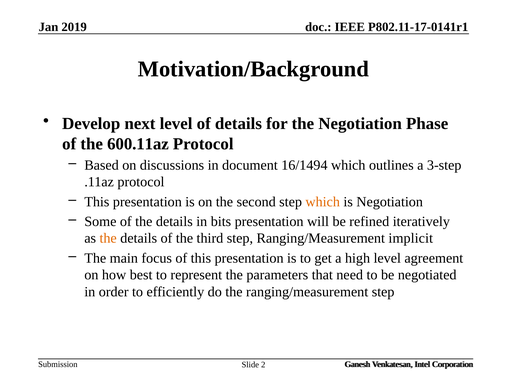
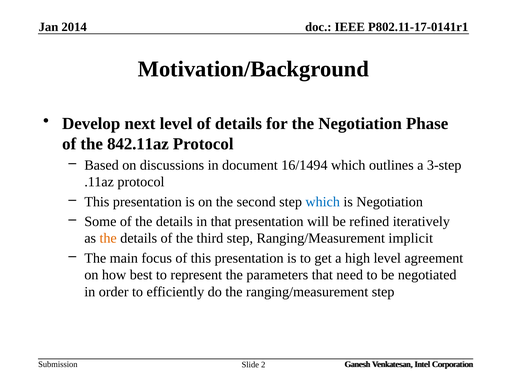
2019: 2019 -> 2014
600.11az: 600.11az -> 842.11az
which at (323, 202) colour: orange -> blue
in bits: bits -> that
